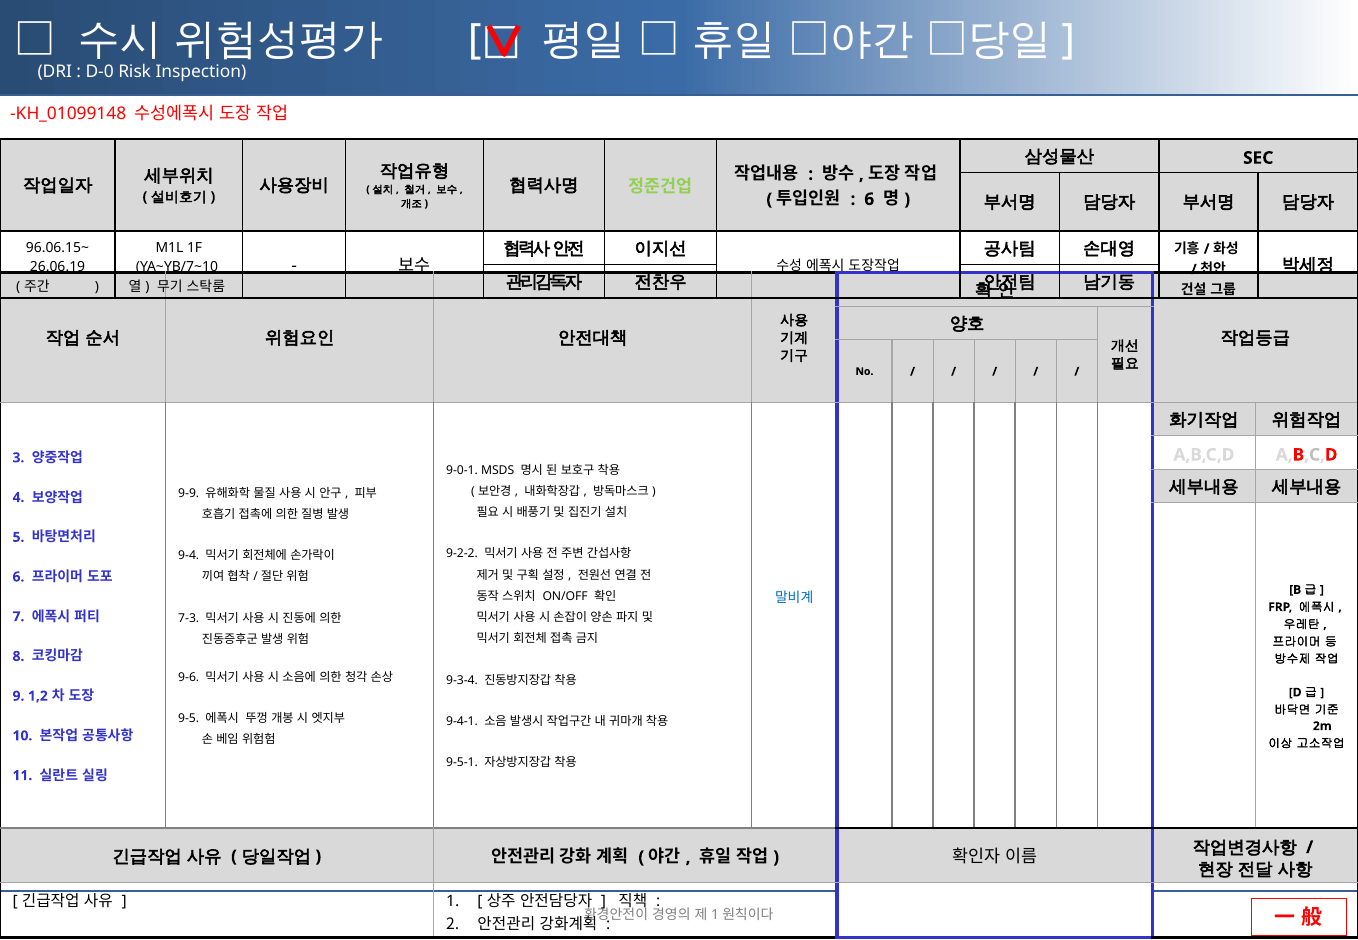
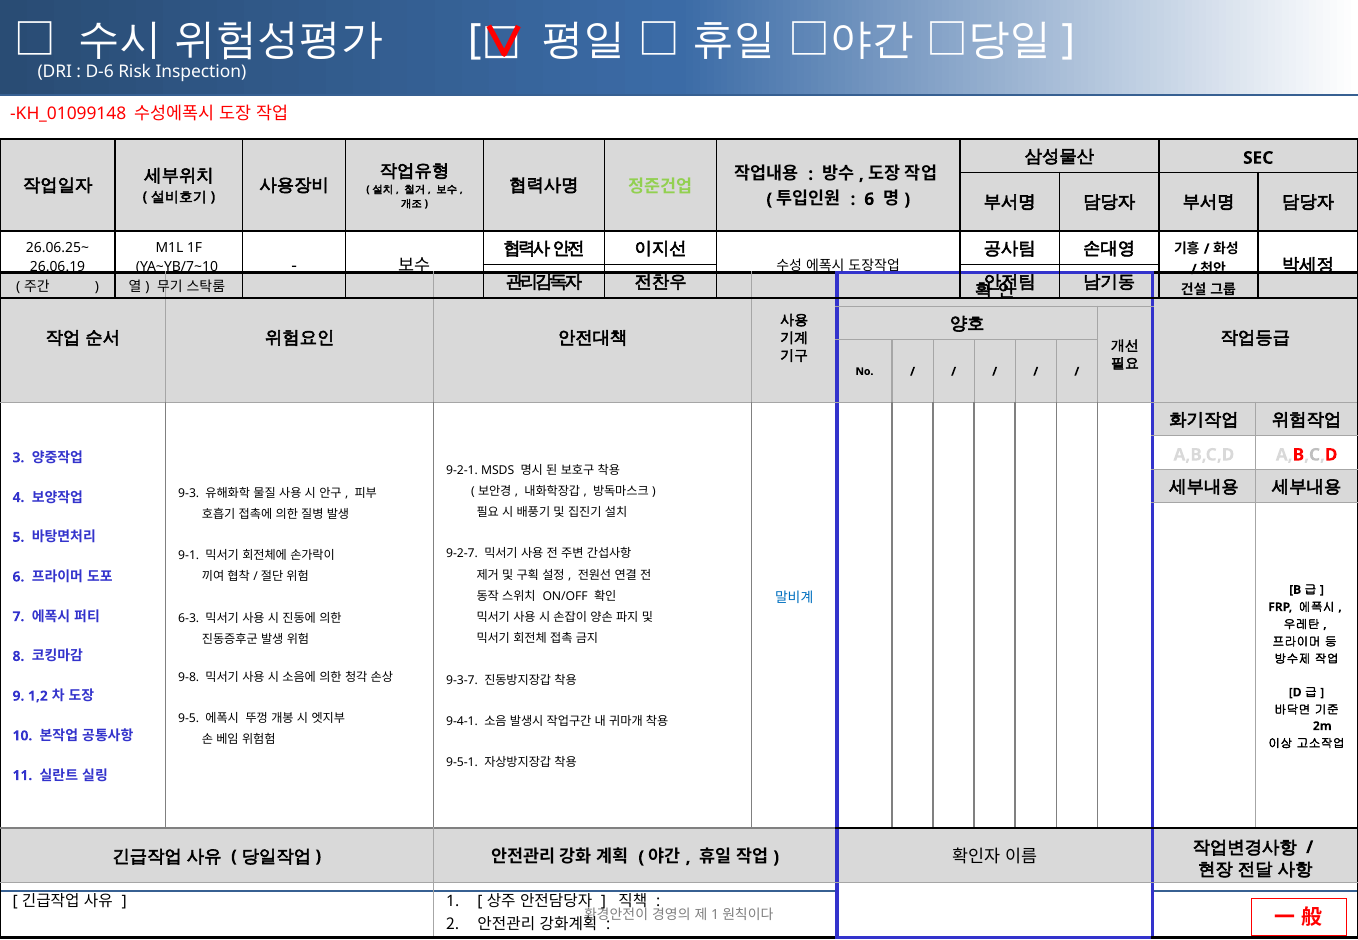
D-0: D-0 -> D-6
96.06.15~: 96.06.15~ -> 26.06.25~
9-0-1: 9-0-1 -> 9-2-1
9-9: 9-9 -> 9-3
9-2-2: 9-2-2 -> 9-2-7
9-4: 9-4 -> 9-1
7-3: 7-3 -> 6-3
9-6: 9-6 -> 9-8
9-3-4: 9-3-4 -> 9-3-7
